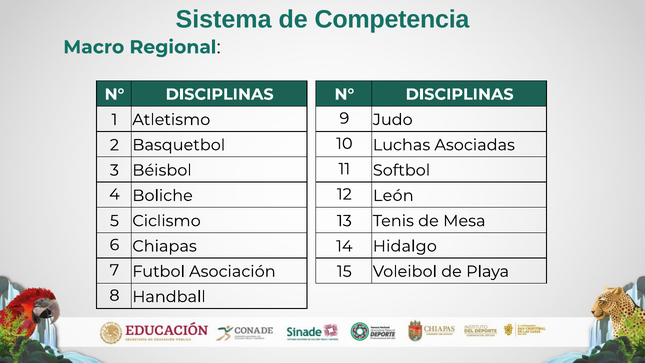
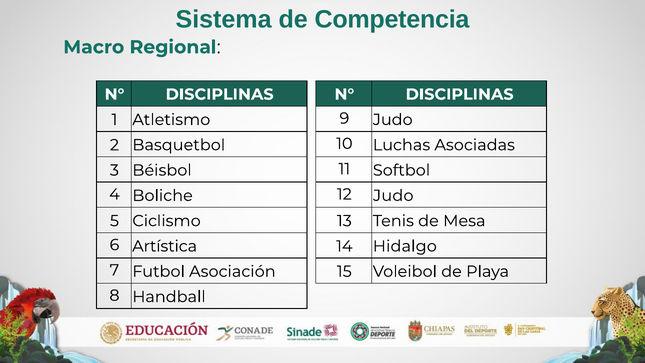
12 León: León -> Judo
Chiapas: Chiapas -> Artística
